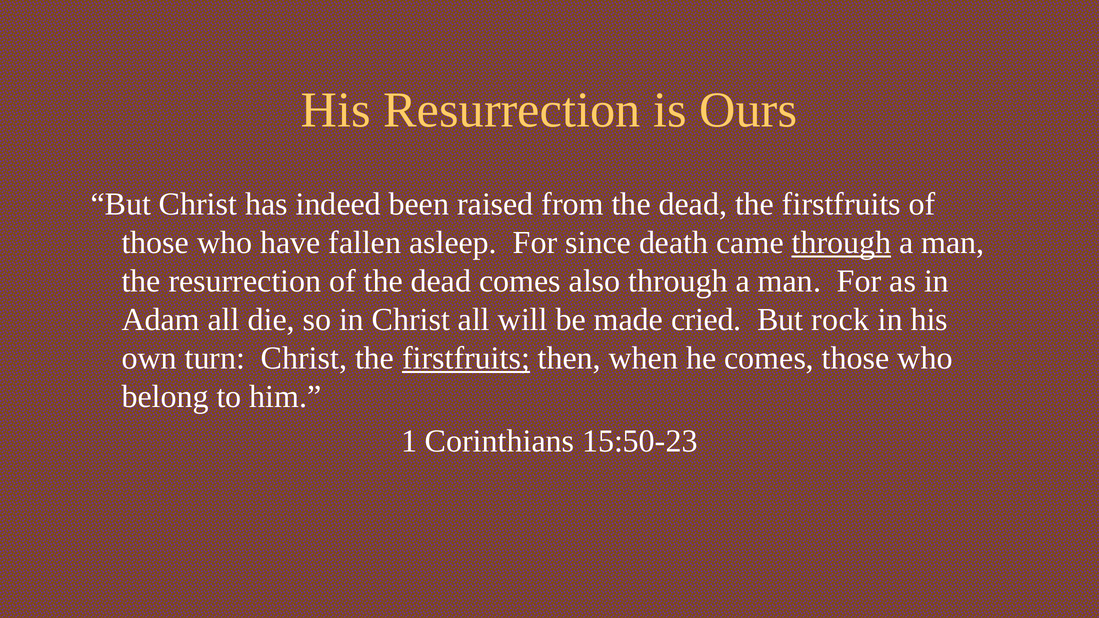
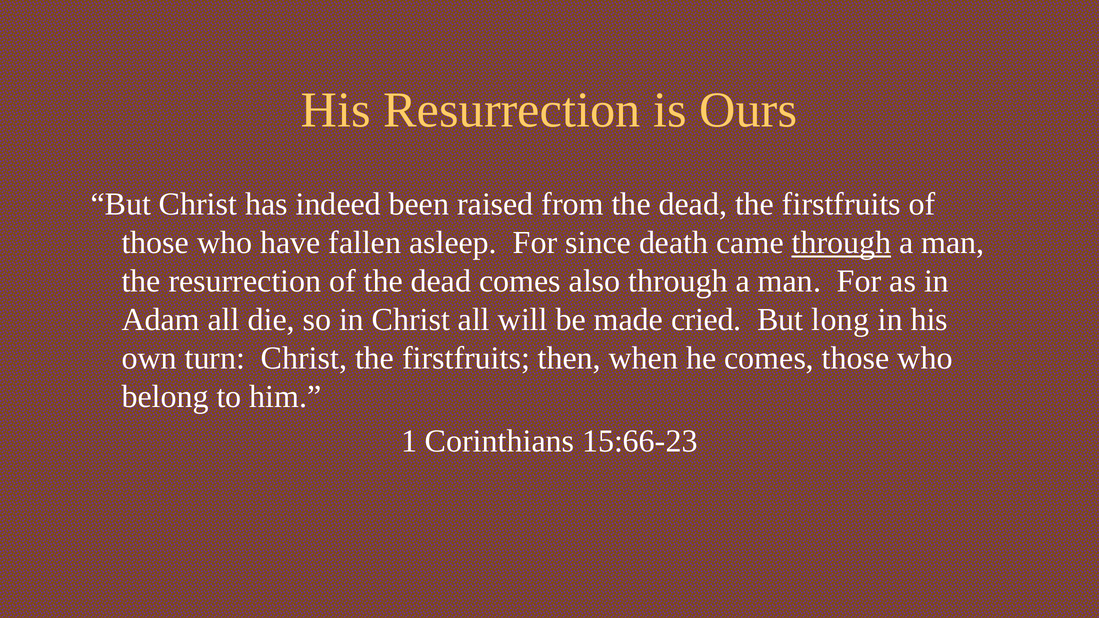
rock: rock -> long
firstfruits at (466, 358) underline: present -> none
15:50-23: 15:50-23 -> 15:66-23
